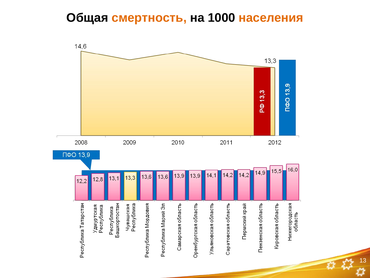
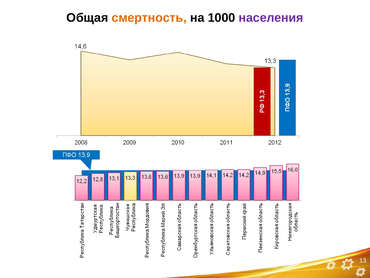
населения colour: orange -> purple
